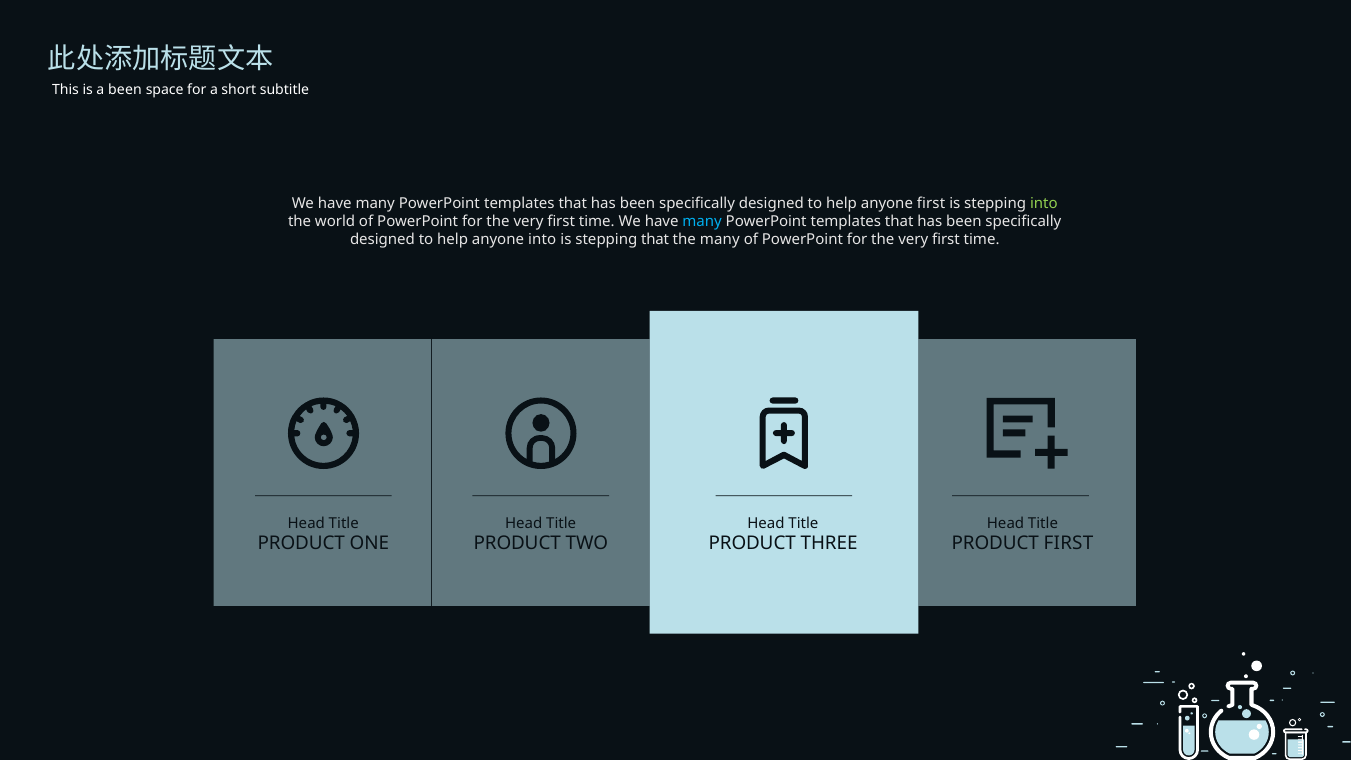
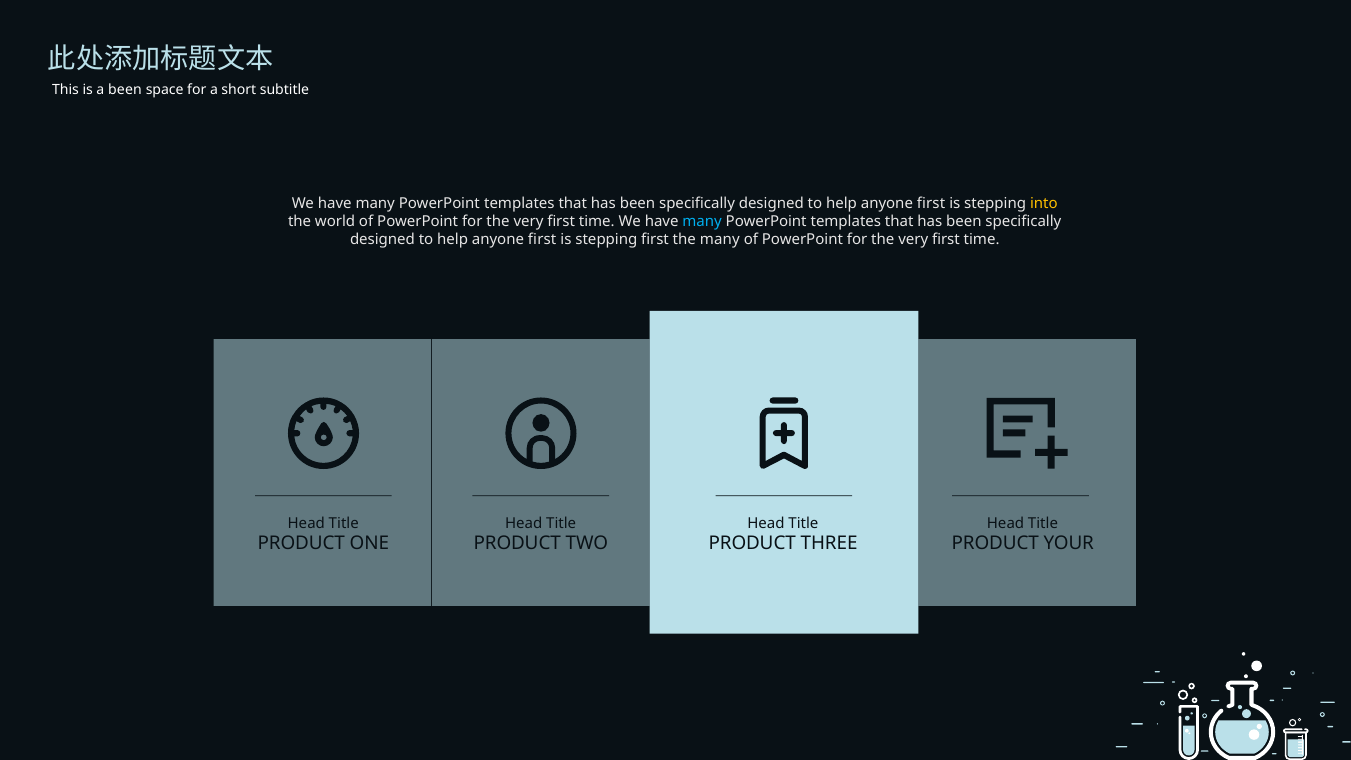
into at (1044, 204) colour: light green -> yellow
into at (542, 240): into -> first
stepping that: that -> first
PRODUCT FIRST: FIRST -> YOUR
